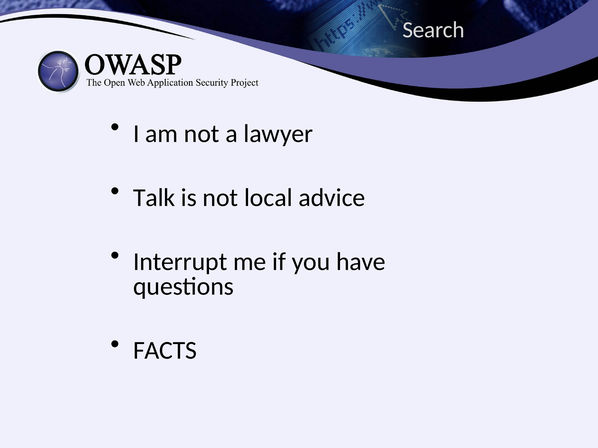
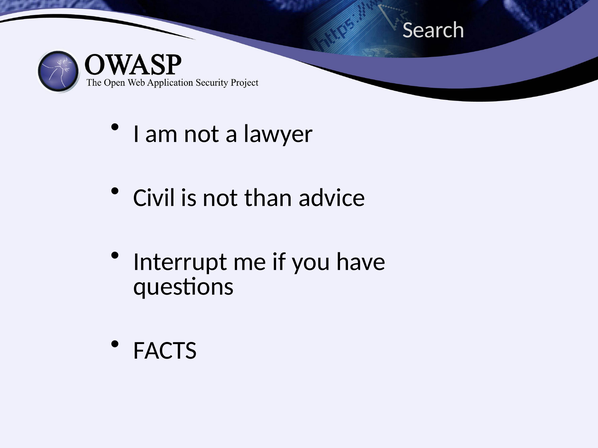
Talk: Talk -> Civil
local: local -> than
